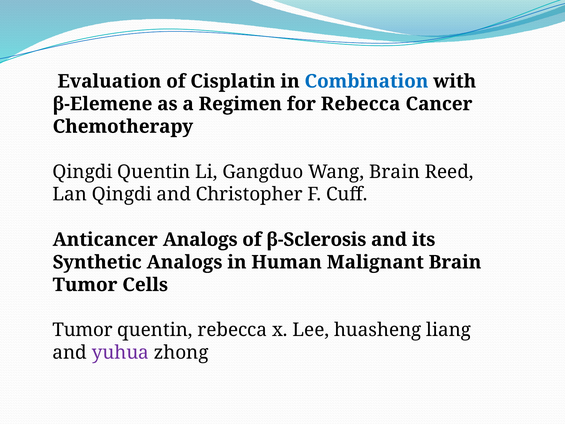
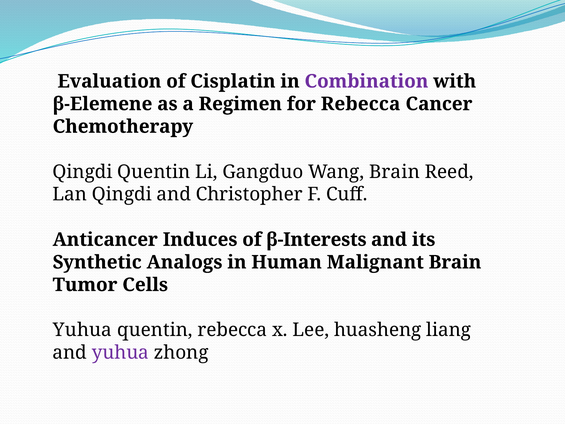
Combination colour: blue -> purple
Anticancer Analogs: Analogs -> Induces
β-Sclerosis: β-Sclerosis -> β-Interests
Tumor at (83, 330): Tumor -> Yuhua
